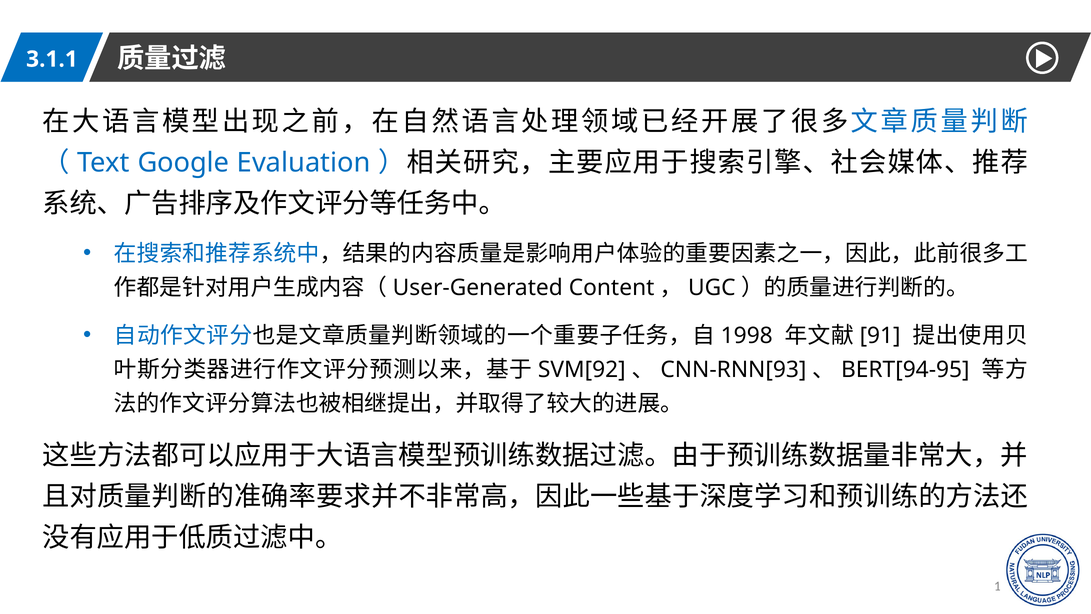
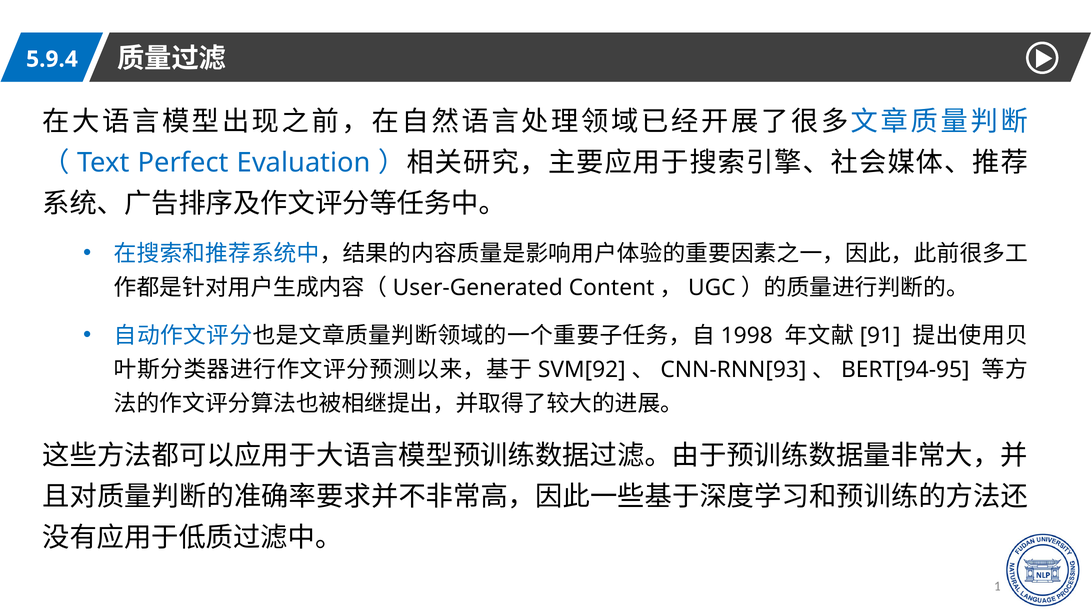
3.1.1: 3.1.1 -> 5.9.4
Google: Google -> Perfect
